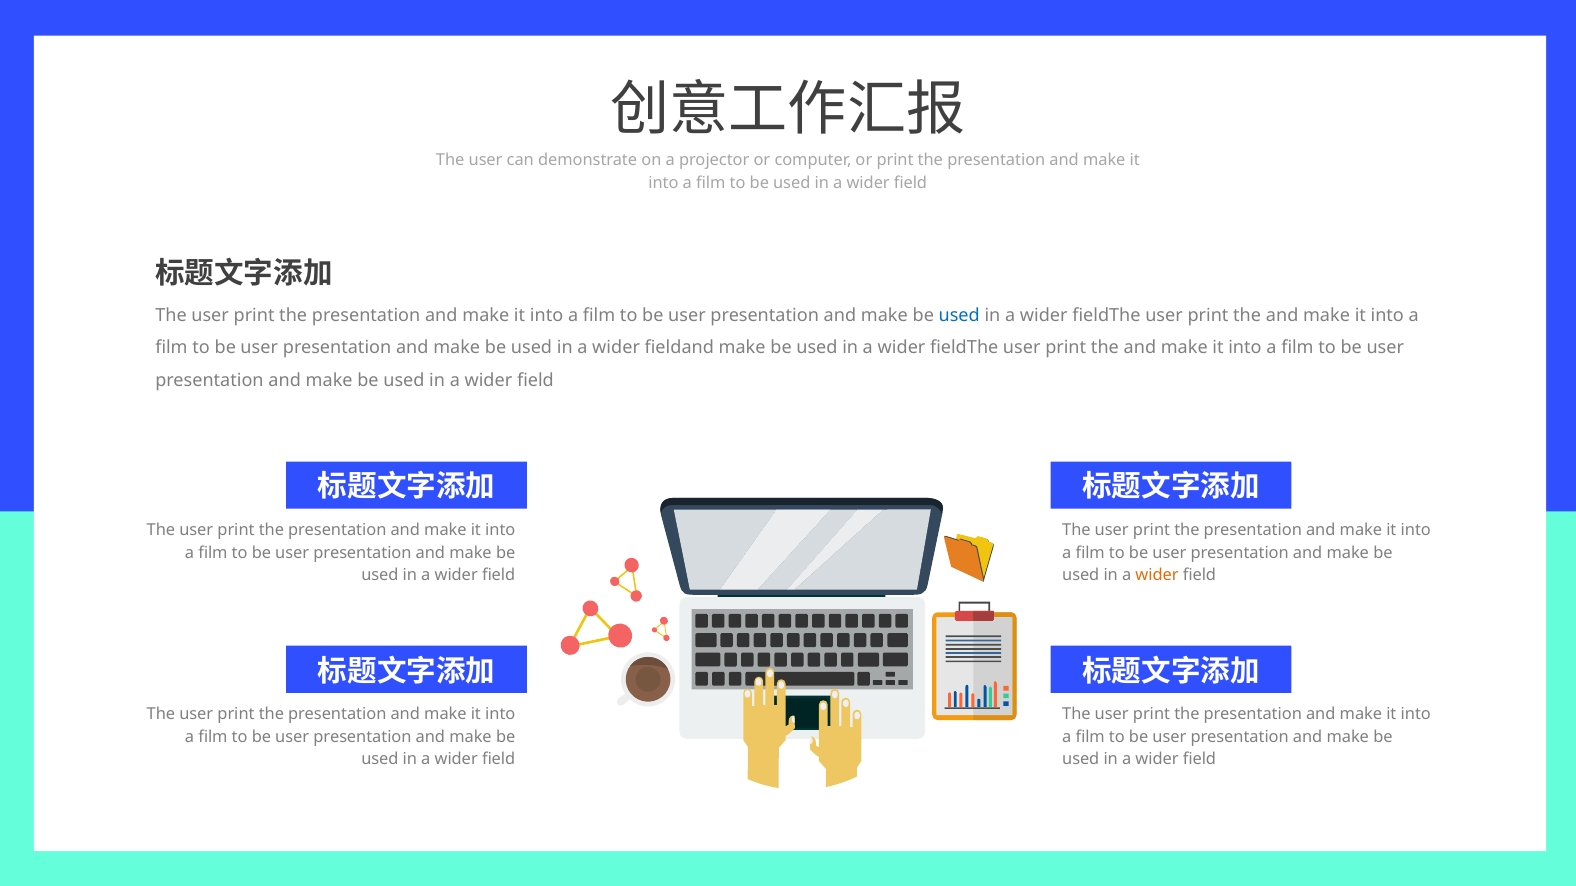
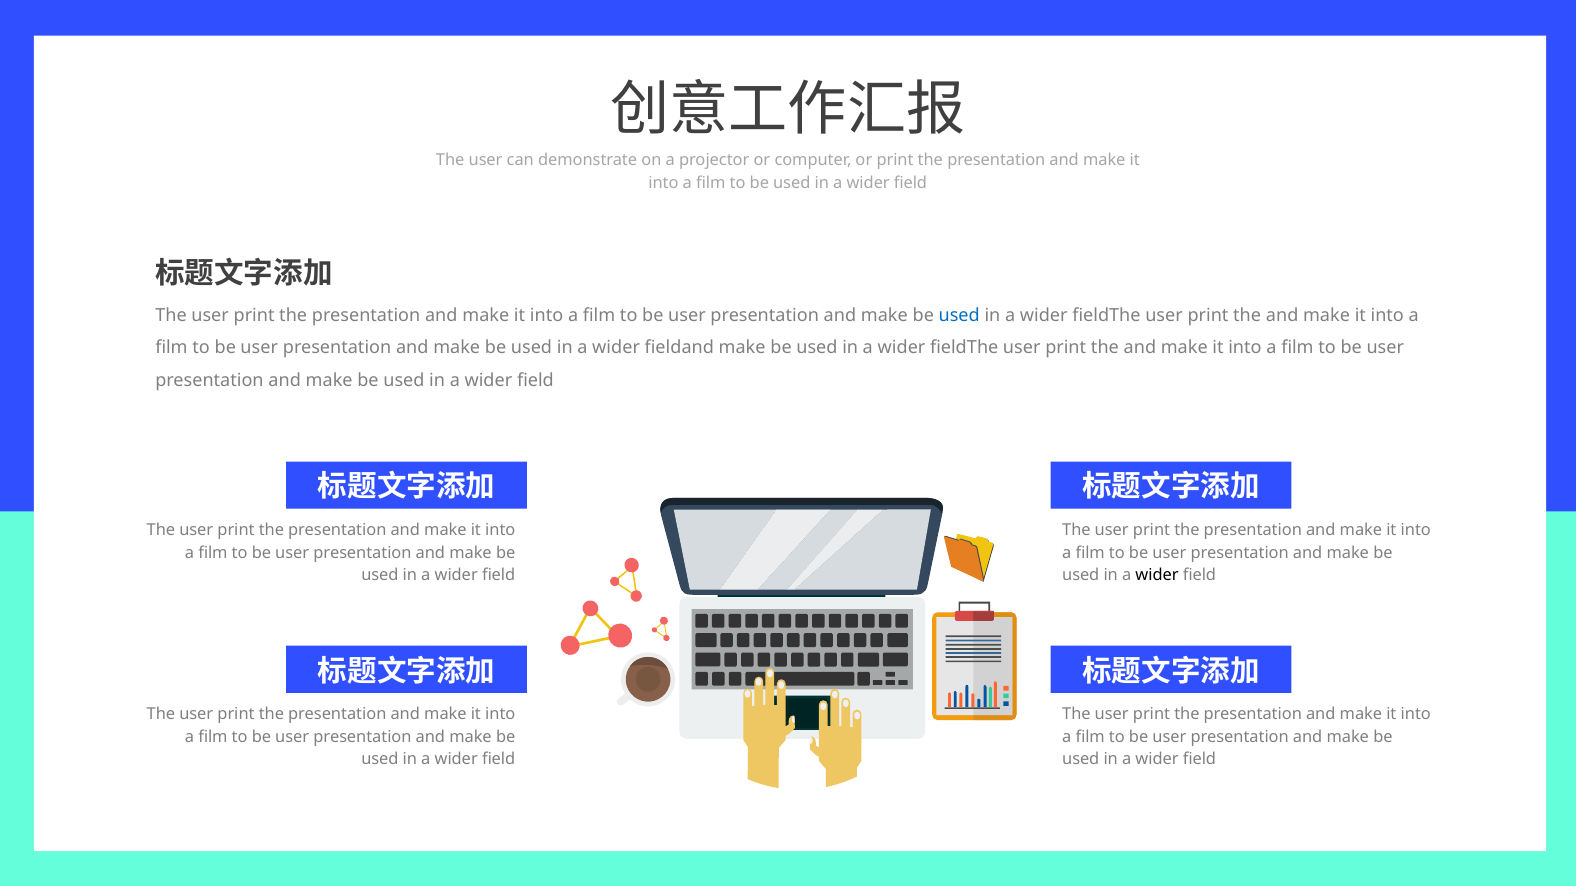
wider at (1157, 576) colour: orange -> black
